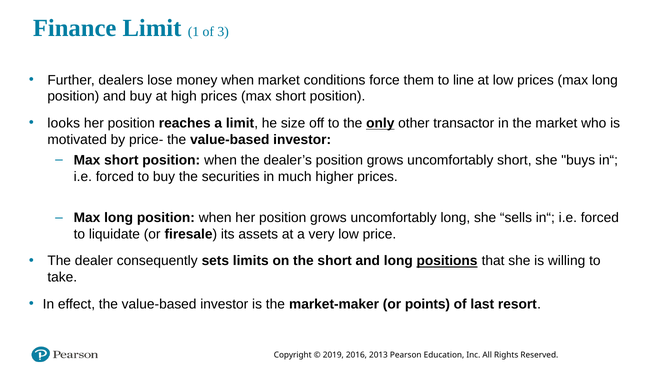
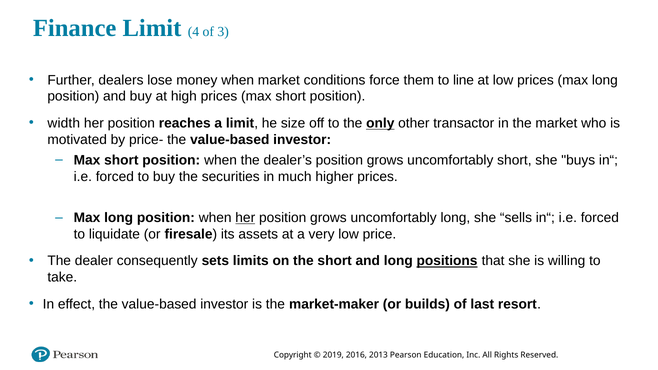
1: 1 -> 4
looks: looks -> width
her at (245, 218) underline: none -> present
points: points -> builds
